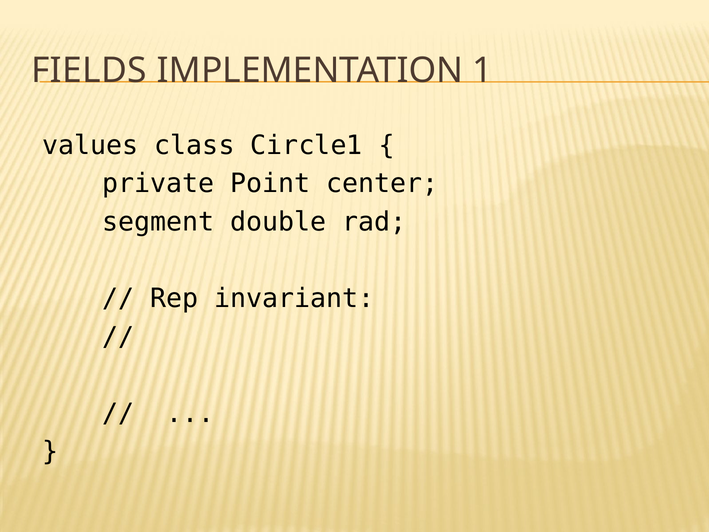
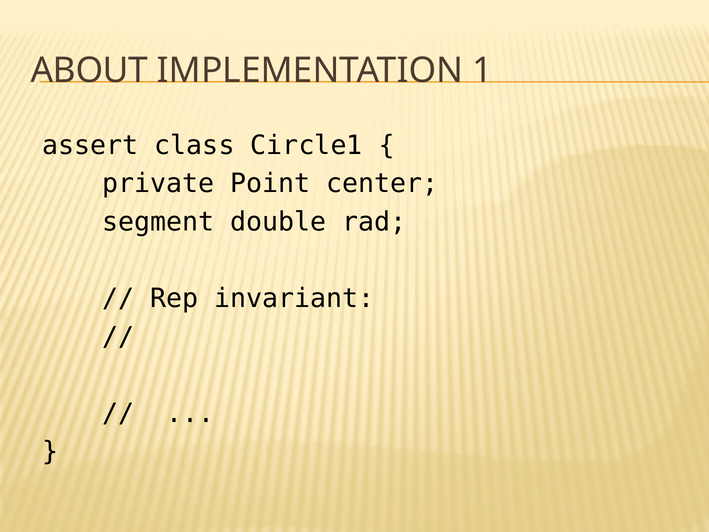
FIELDS: FIELDS -> ABOUT
values: values -> assert
